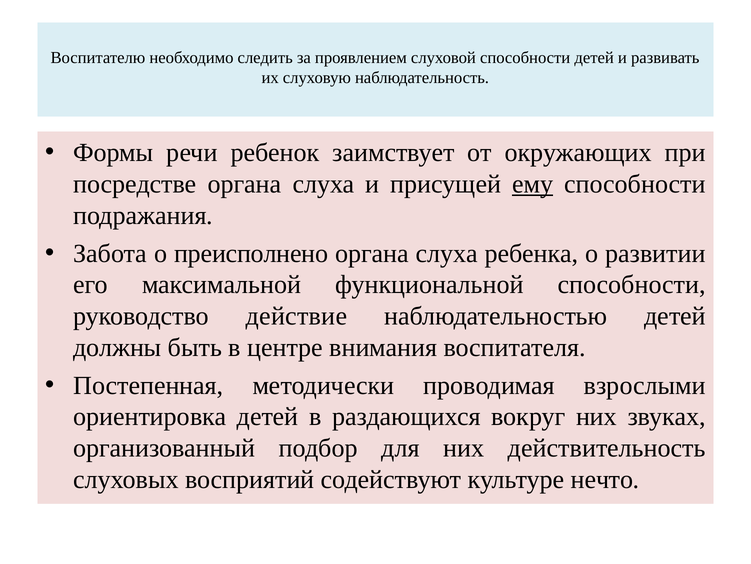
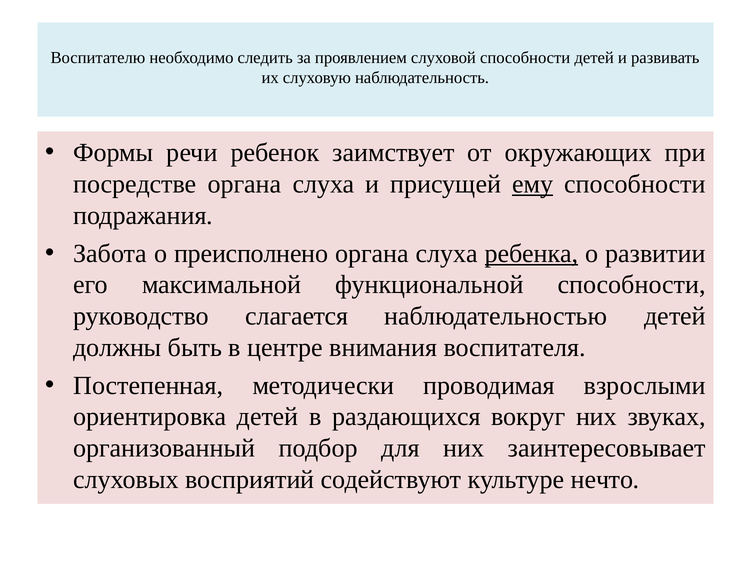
ребенка underline: none -> present
действие: действие -> слагается
действительность: действительность -> заинтересовывает
